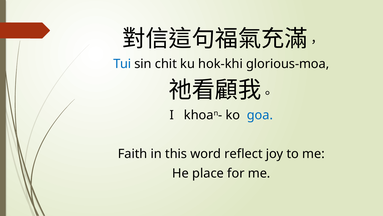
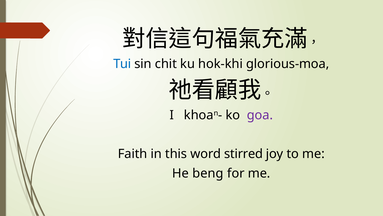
goa colour: blue -> purple
reflect: reflect -> stirred
place: place -> beng
